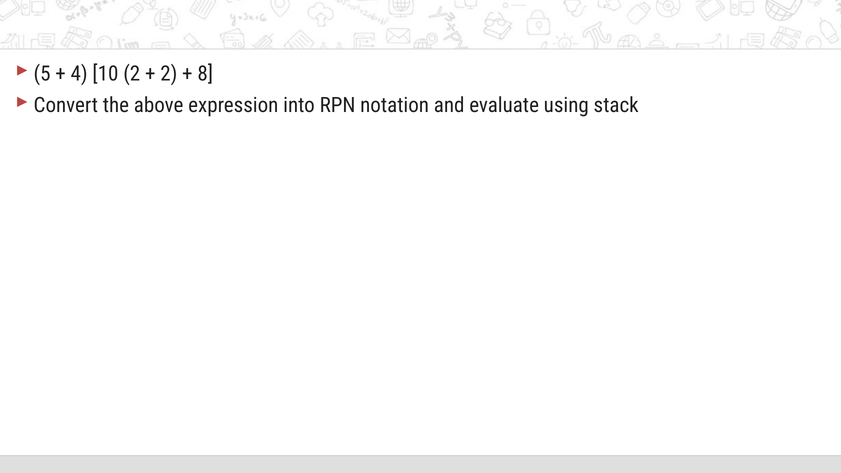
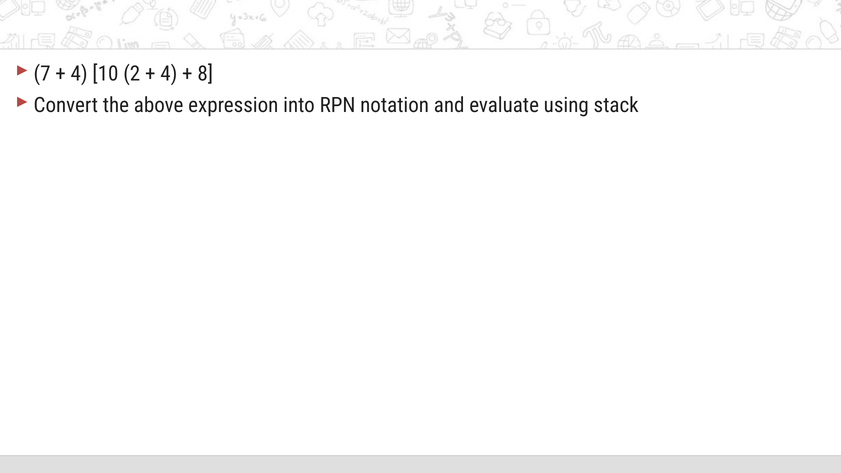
5: 5 -> 7
2 at (169, 74): 2 -> 4
